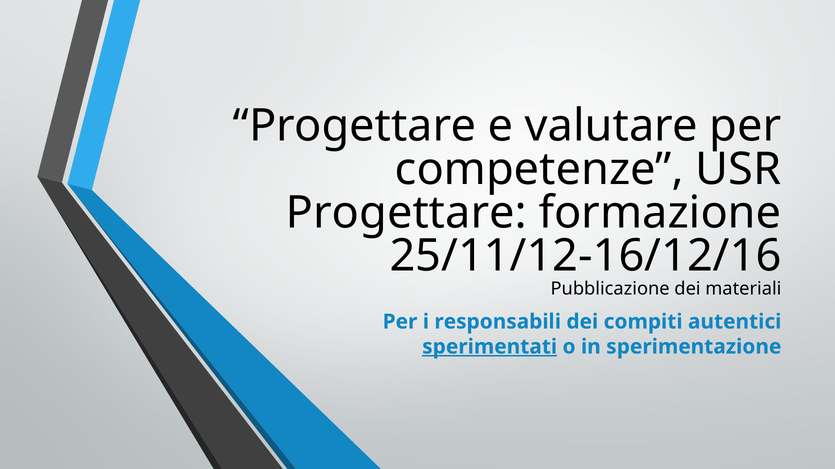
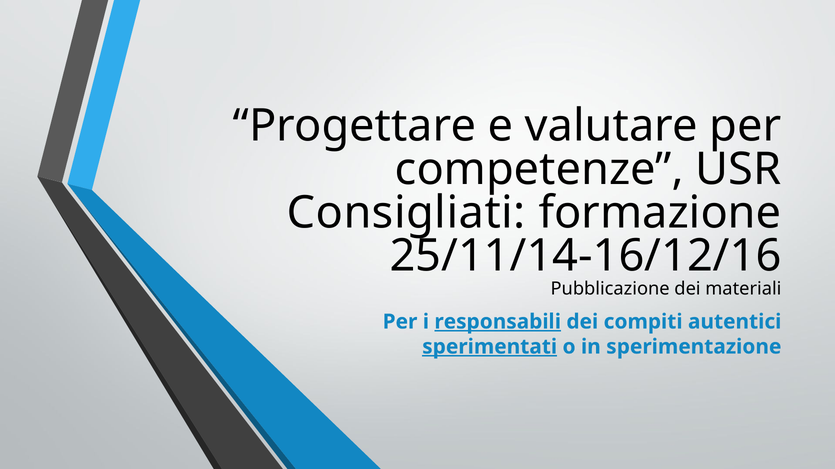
Progettare at (406, 213): Progettare -> Consigliati
25/11/12-16/12/16: 25/11/12-16/12/16 -> 25/11/14-16/12/16
responsabili underline: none -> present
